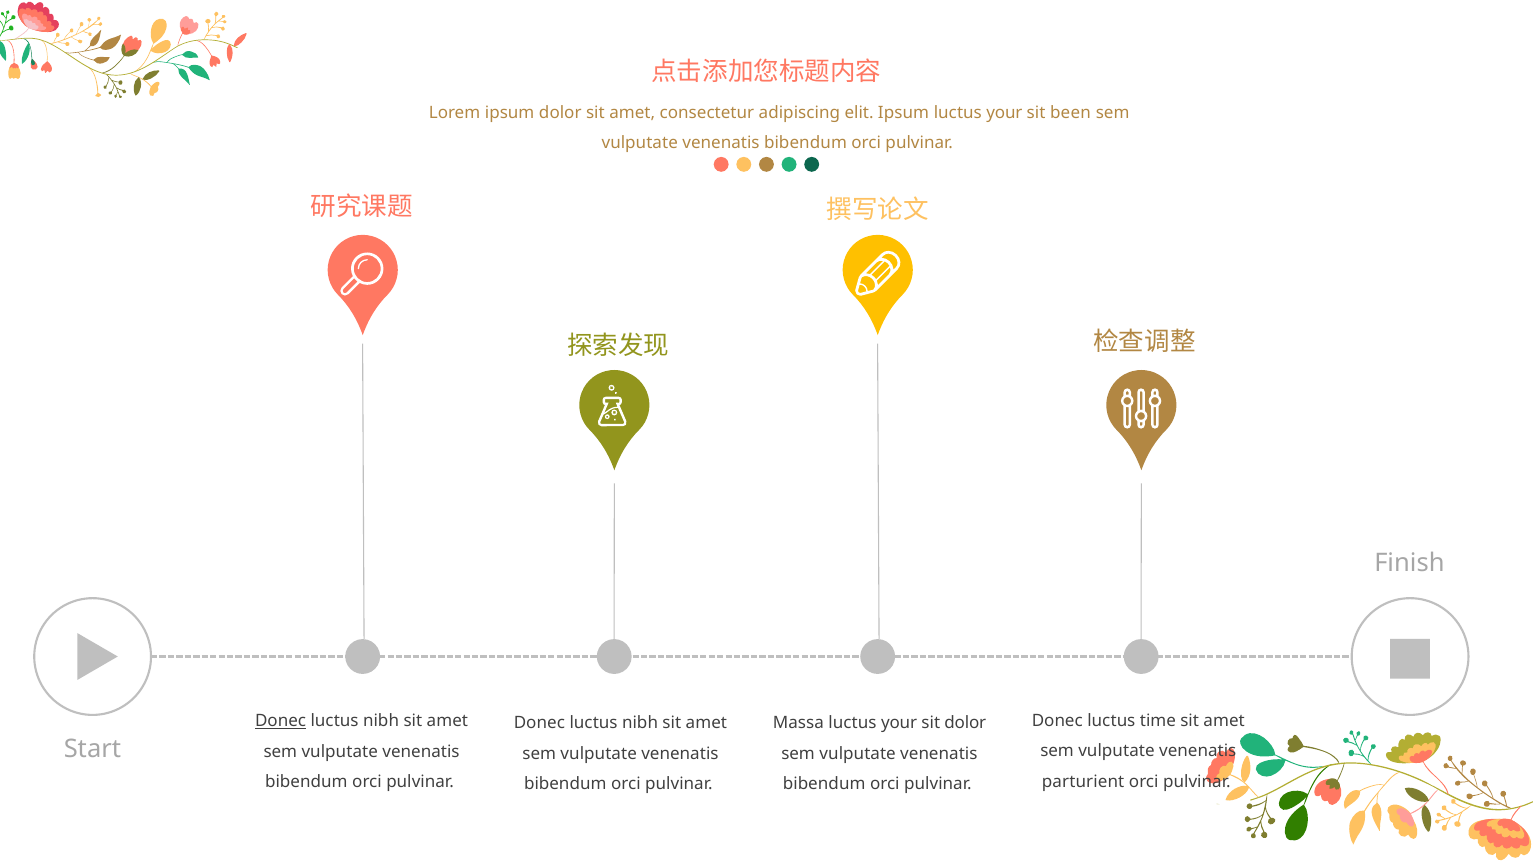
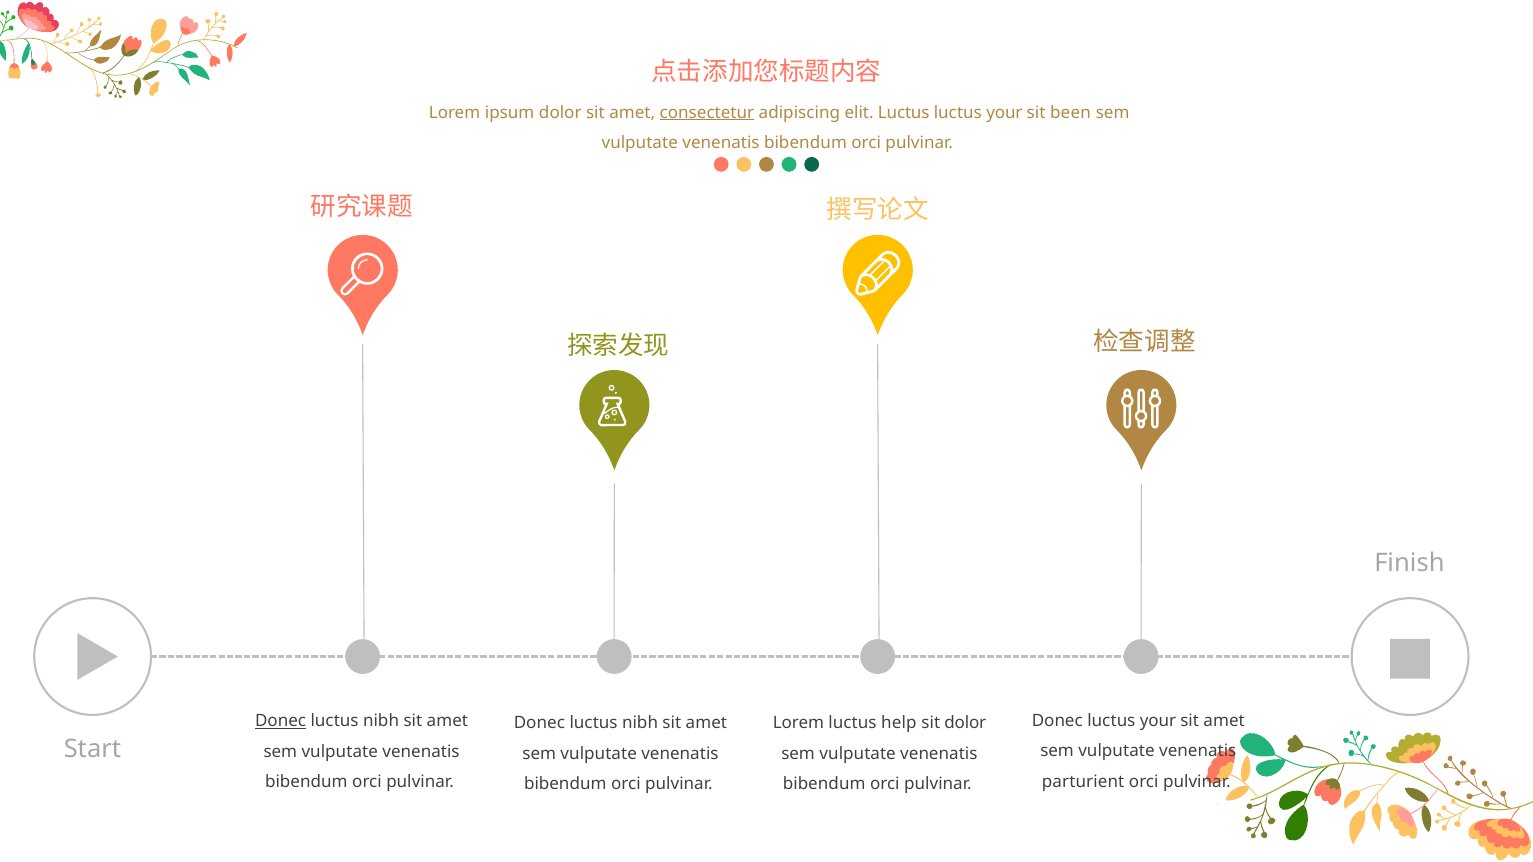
consectetur underline: none -> present
elit Ipsum: Ipsum -> Luctus
Donec luctus time: time -> your
Massa at (798, 723): Massa -> Lorem
your at (899, 723): your -> help
